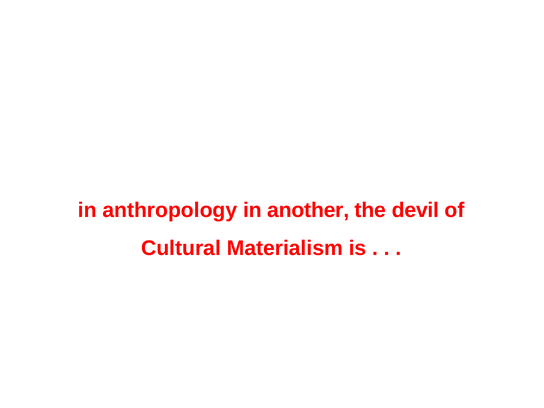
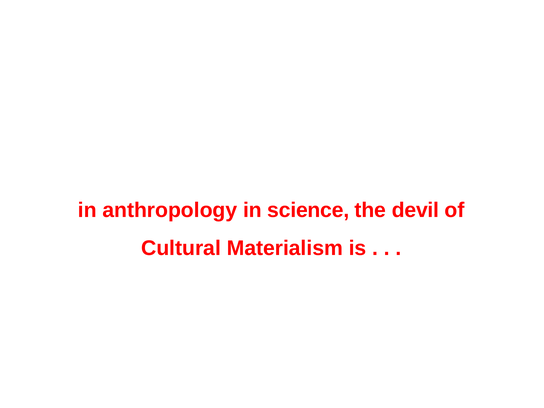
another: another -> science
